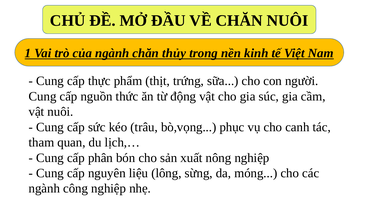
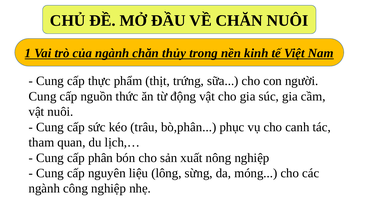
bò,vọng: bò,vọng -> bò,phân
